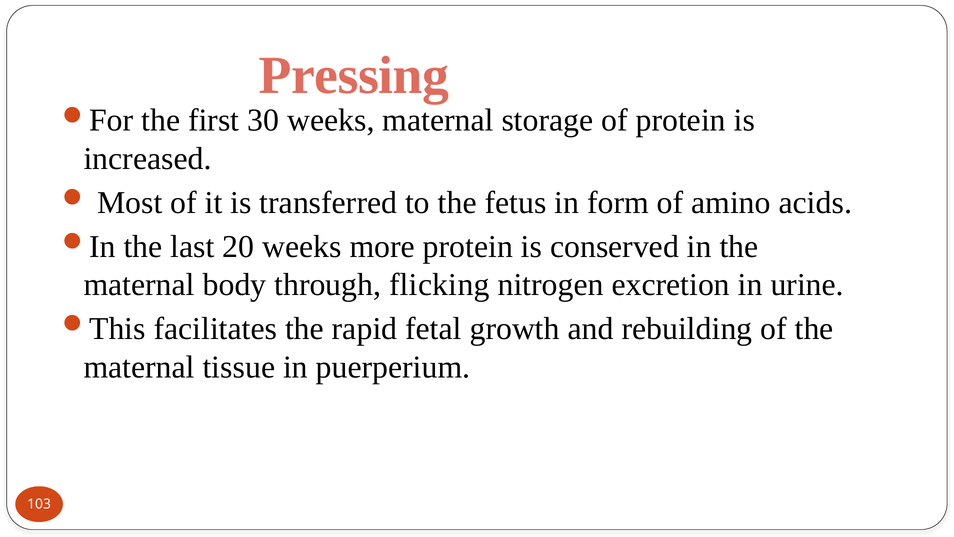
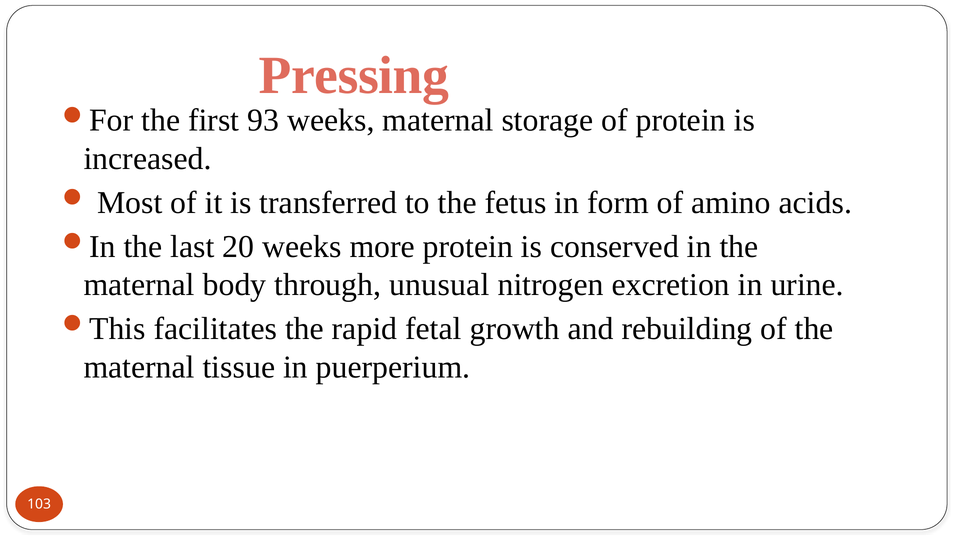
30: 30 -> 93
flicking: flicking -> unusual
